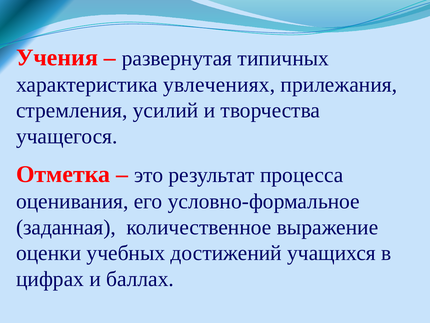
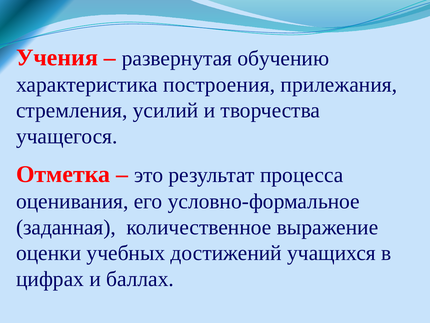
типичных: типичных -> обучению
увлечениях: увлечениях -> построения
